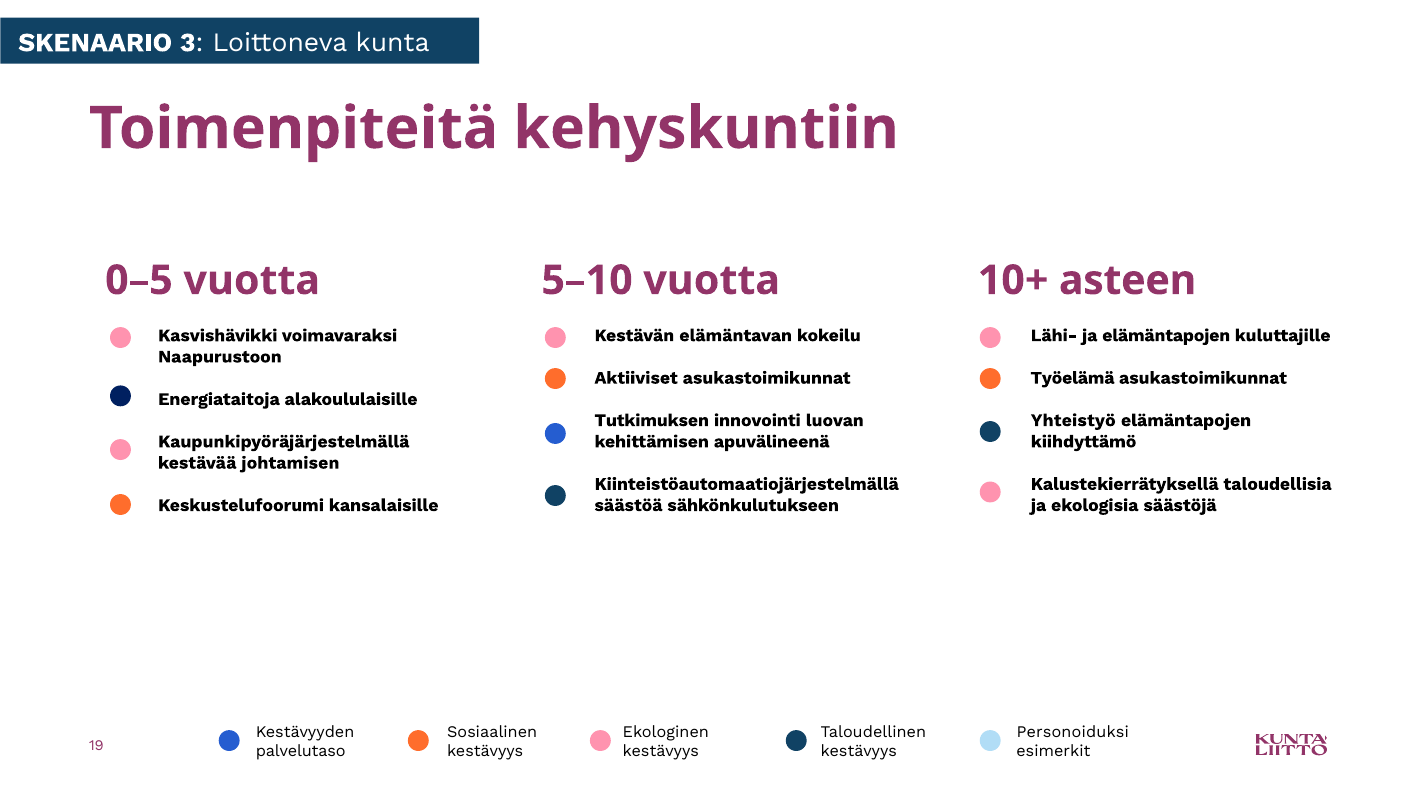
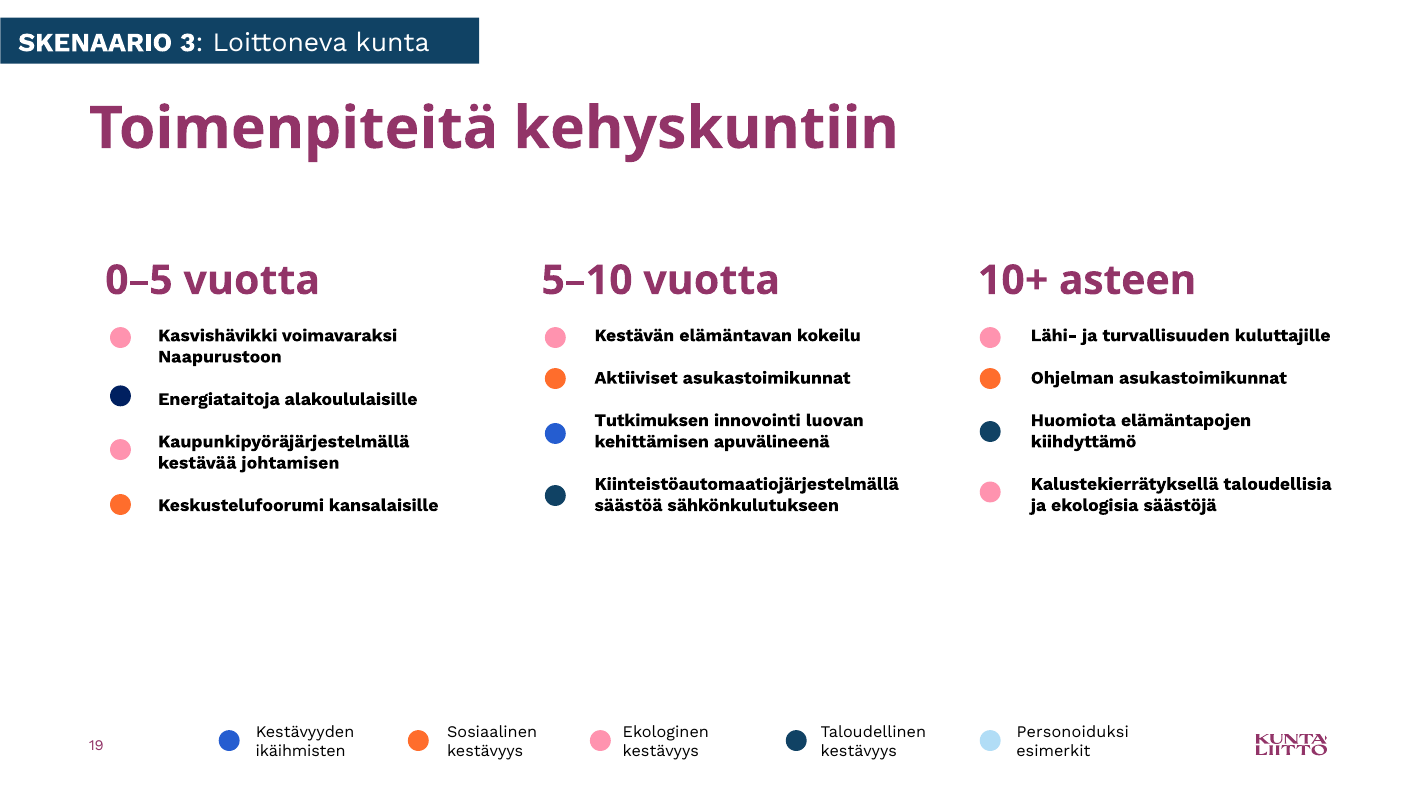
ja elämäntapojen: elämäntapojen -> turvallisuuden
Työelämä: Työelämä -> Ohjelman
Yhteistyö: Yhteistyö -> Huomiota
palvelutaso: palvelutaso -> ikäihmisten
